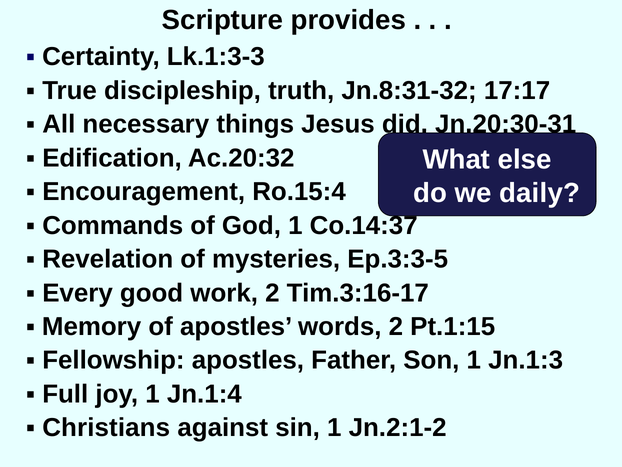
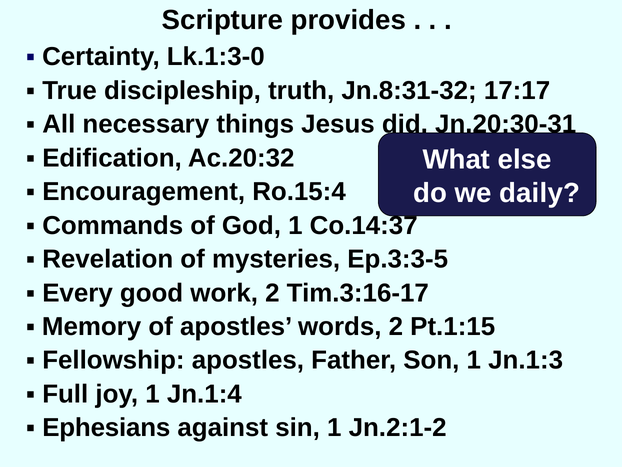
Lk.1:3-3: Lk.1:3-3 -> Lk.1:3-0
Christians: Christians -> Ephesians
